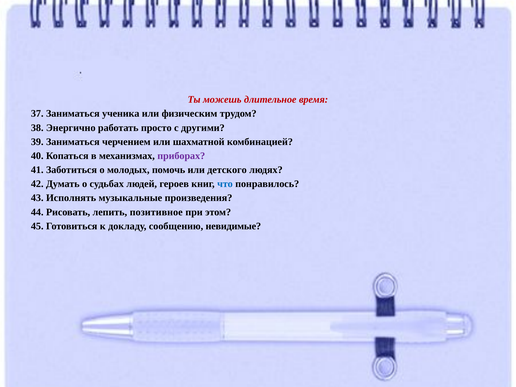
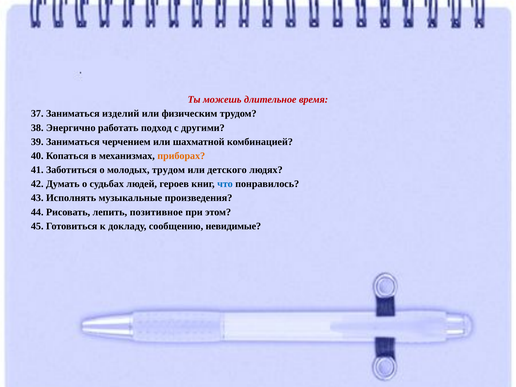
ученика: ученика -> изделий
просто: просто -> подход
приборах colour: purple -> orange
молодых помочь: помочь -> трудом
